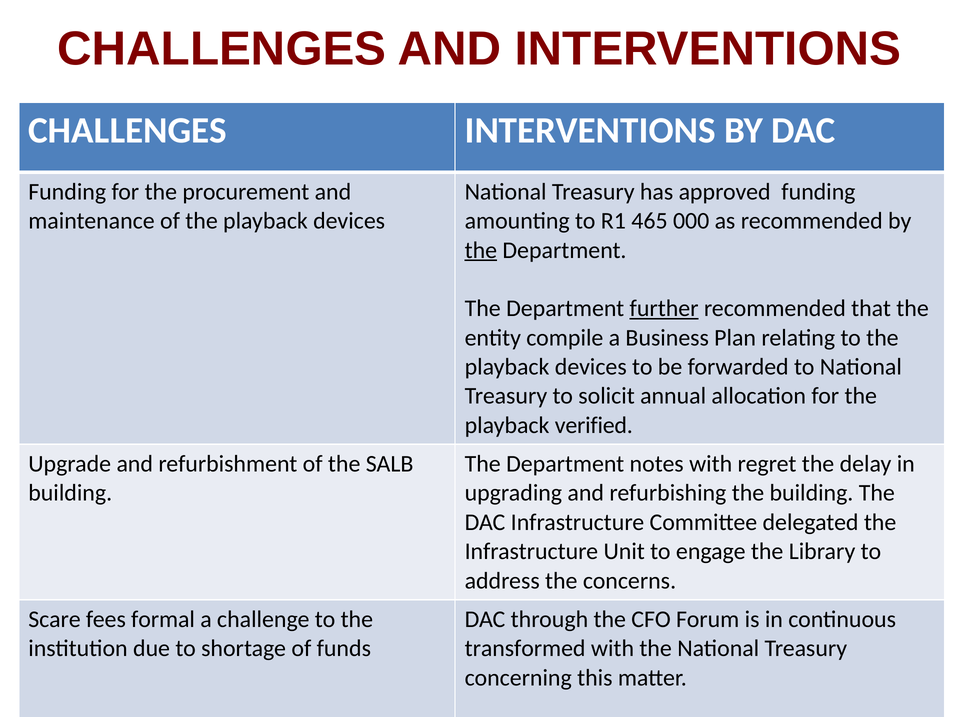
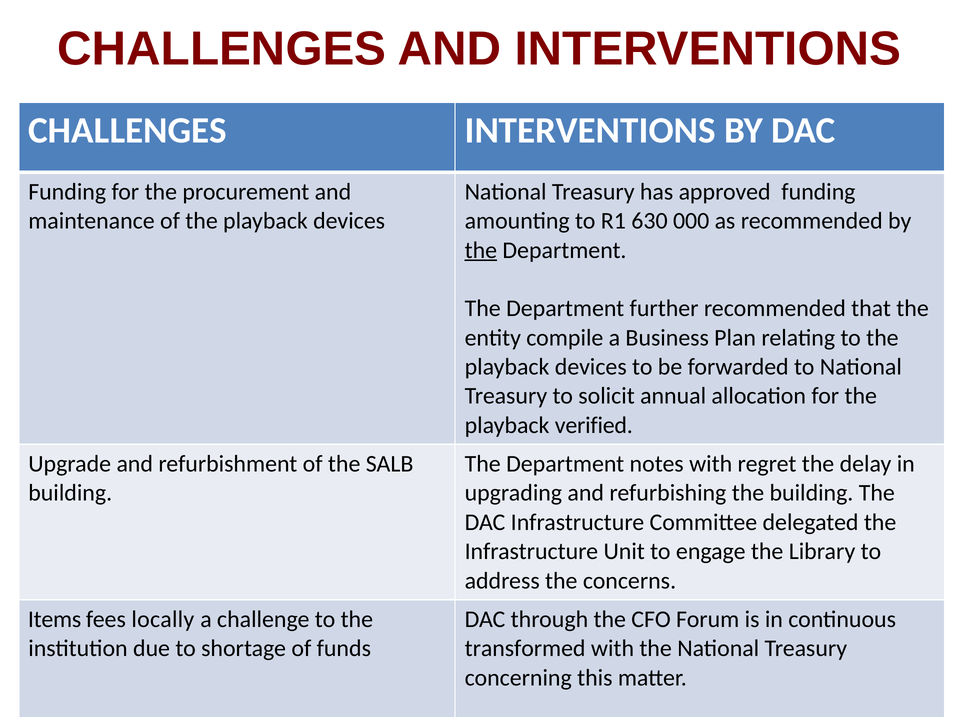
465: 465 -> 630
further underline: present -> none
Scare: Scare -> Items
formal: formal -> locally
